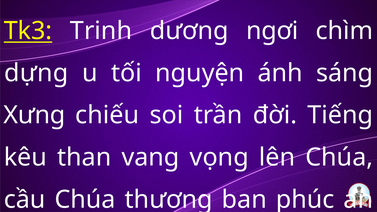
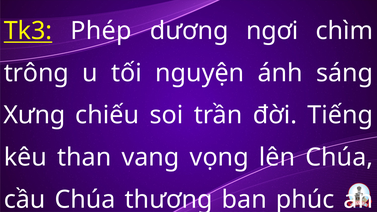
Trinh: Trinh -> Phép
dựng: dựng -> trông
